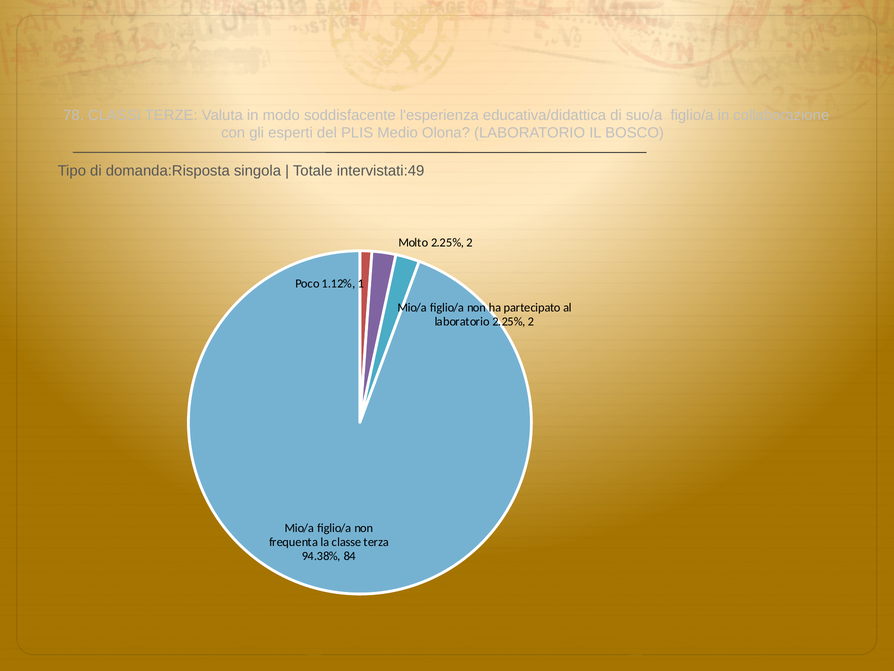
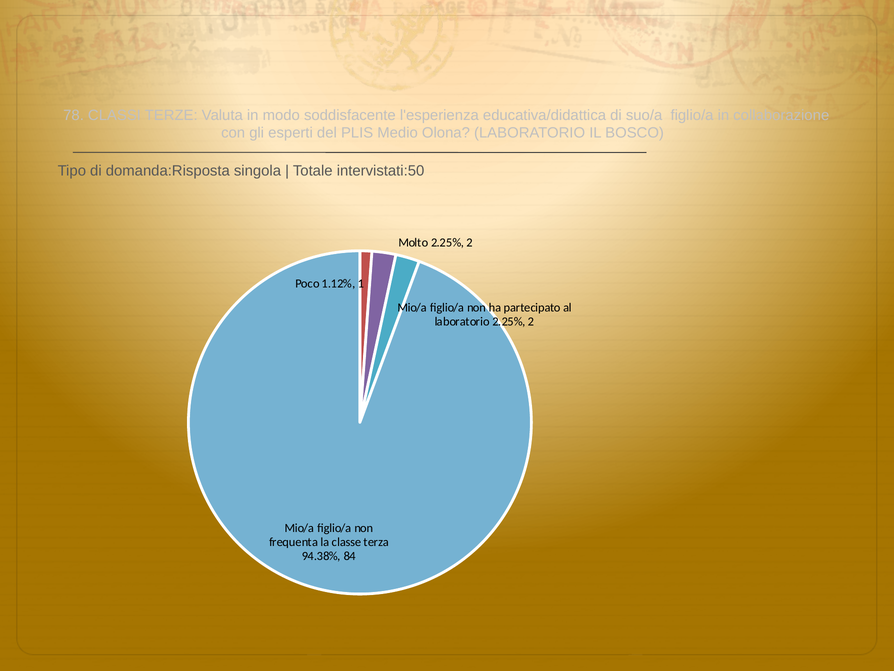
intervistati:49: intervistati:49 -> intervistati:50
